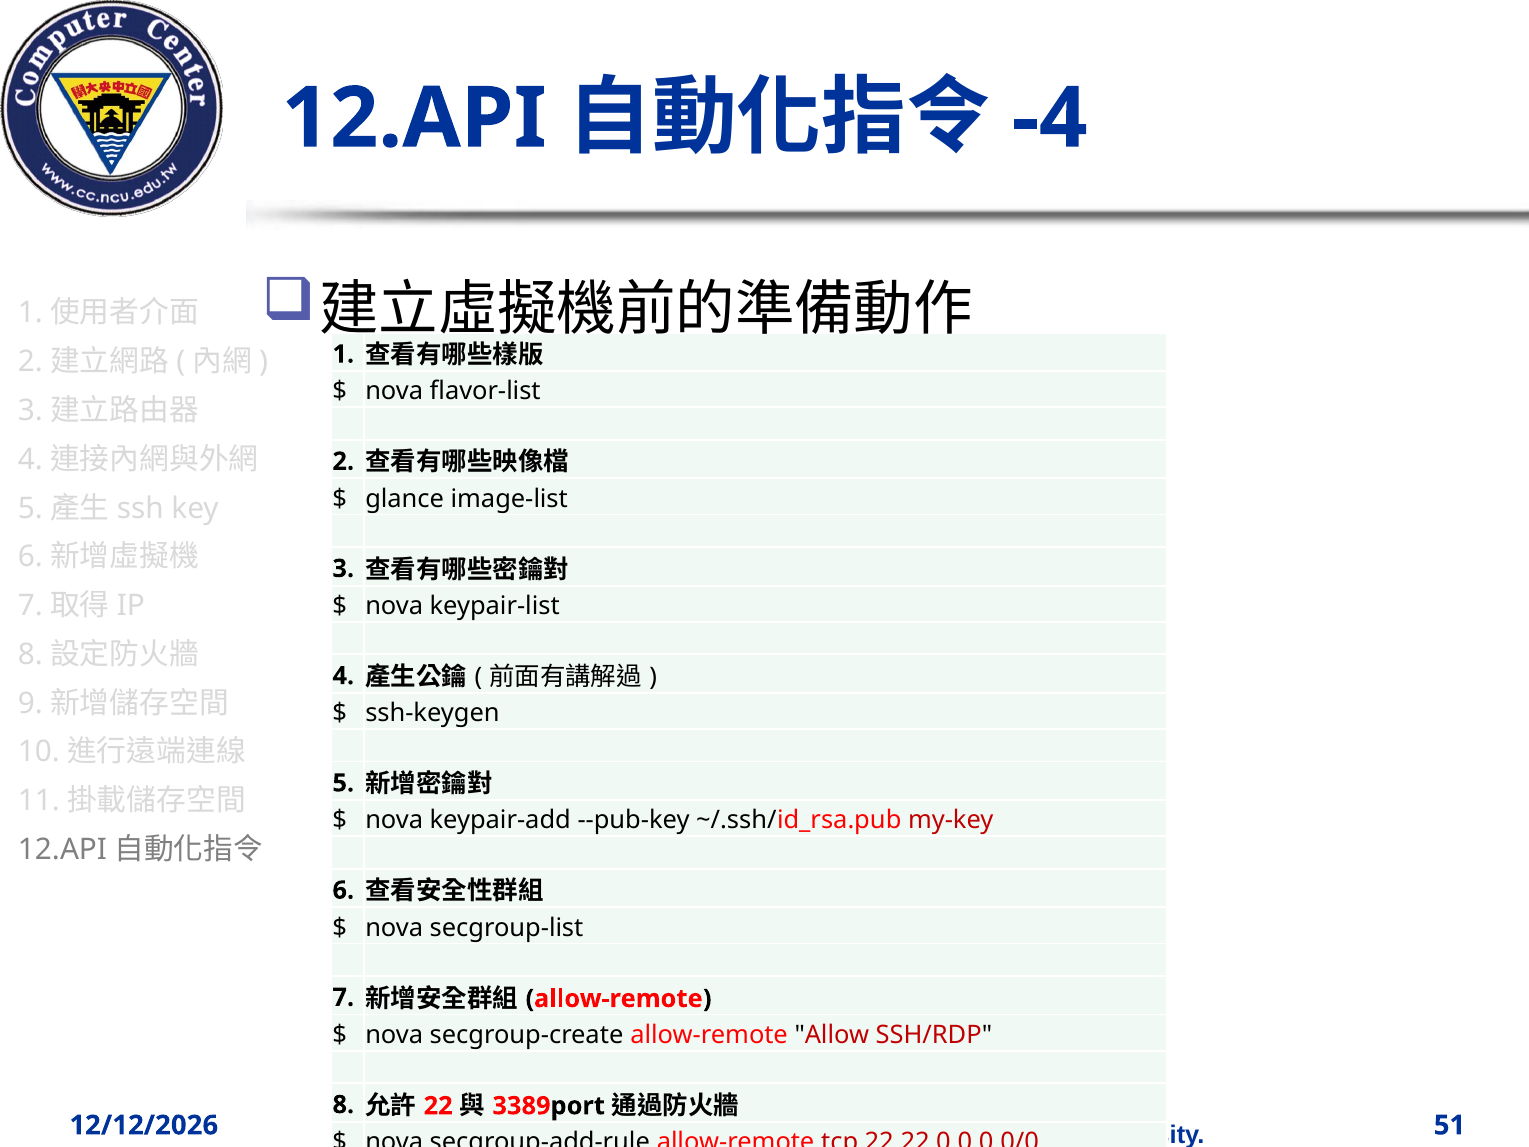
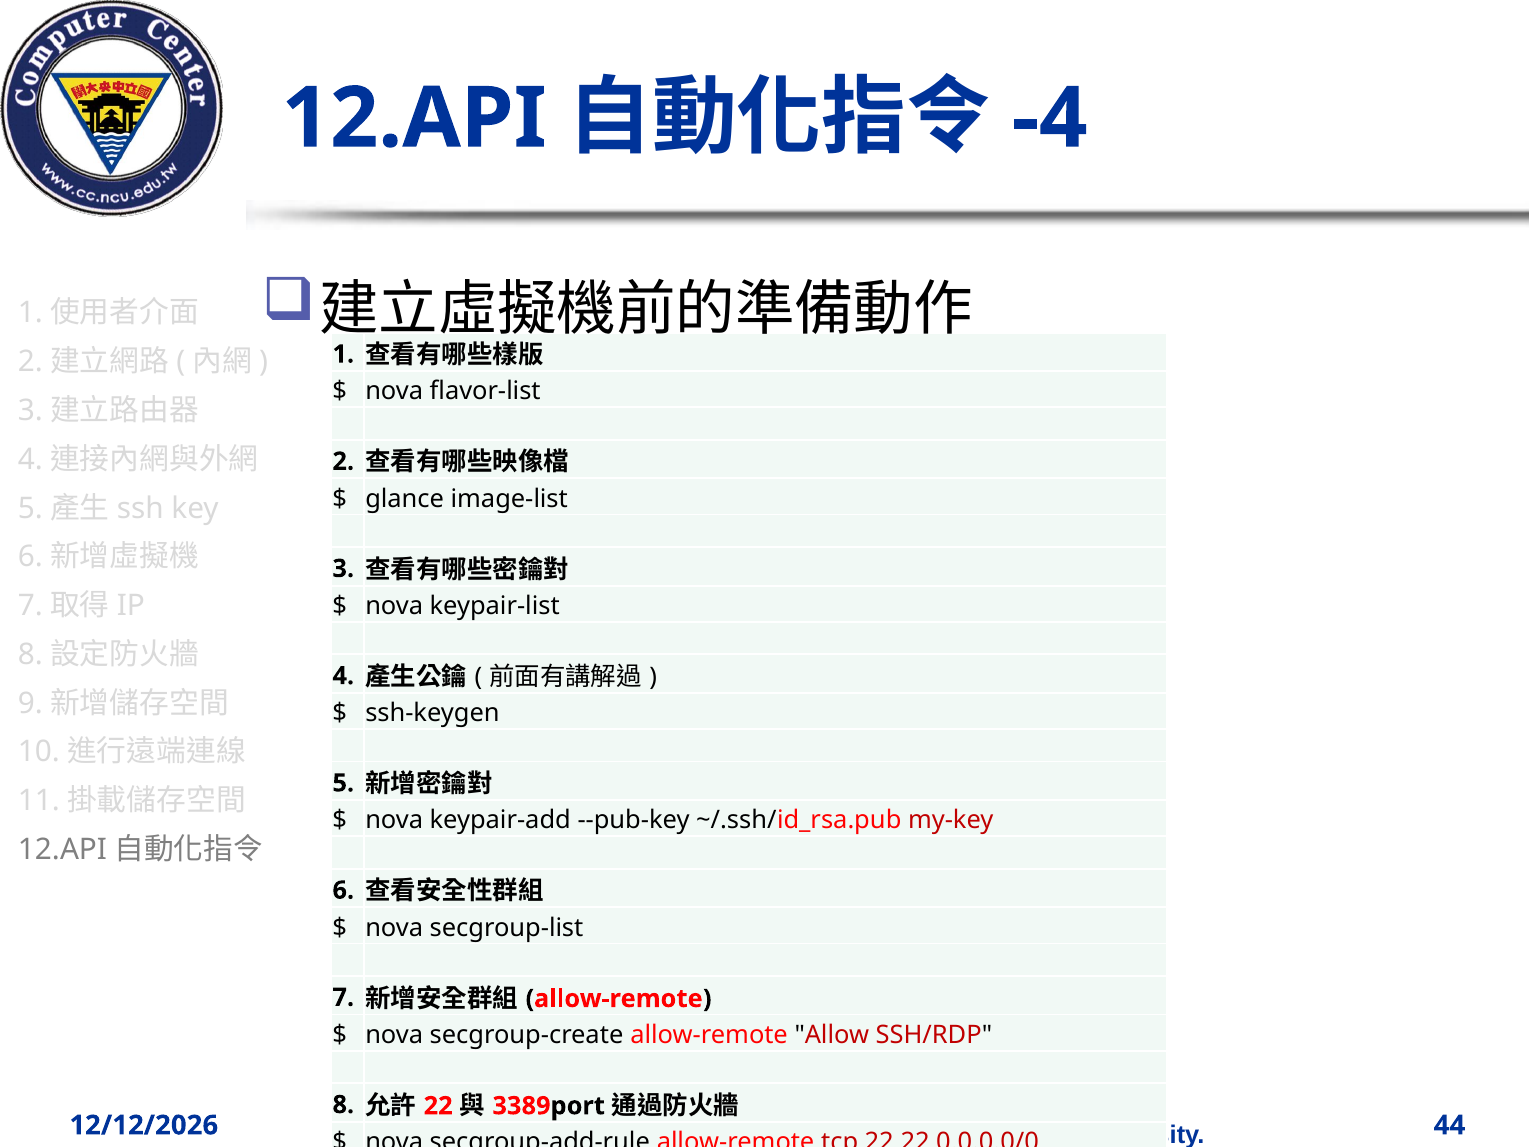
51: 51 -> 44
